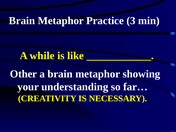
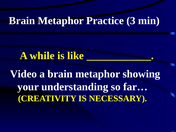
Other: Other -> Video
